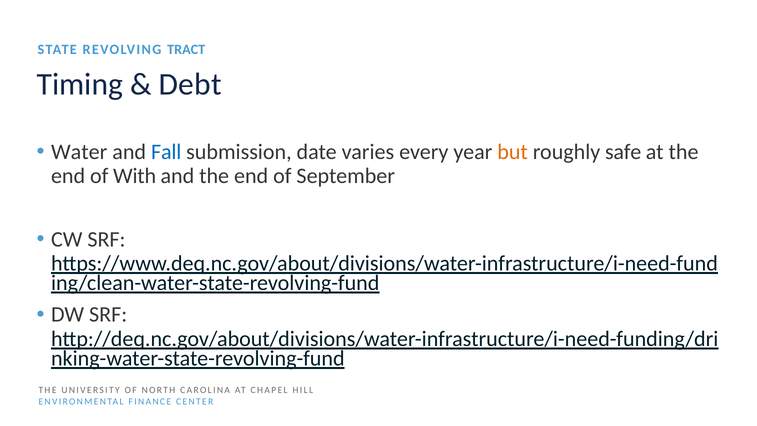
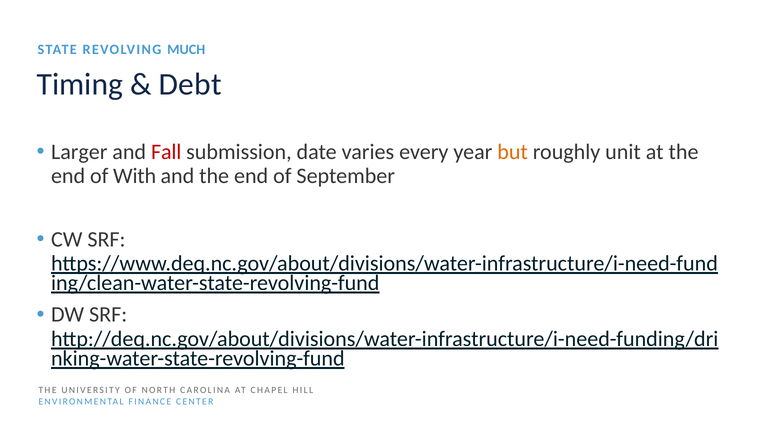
TRACT: TRACT -> MUCH
Water: Water -> Larger
Fall colour: blue -> red
safe: safe -> unit
